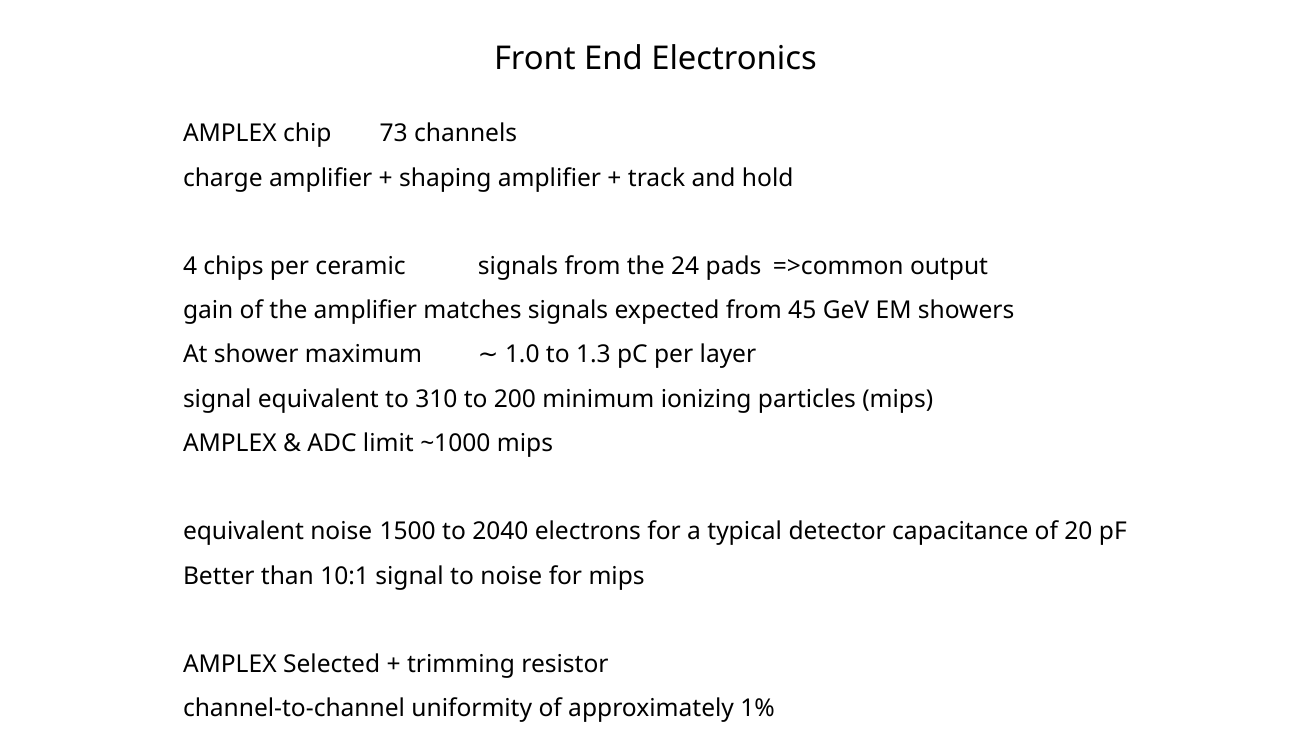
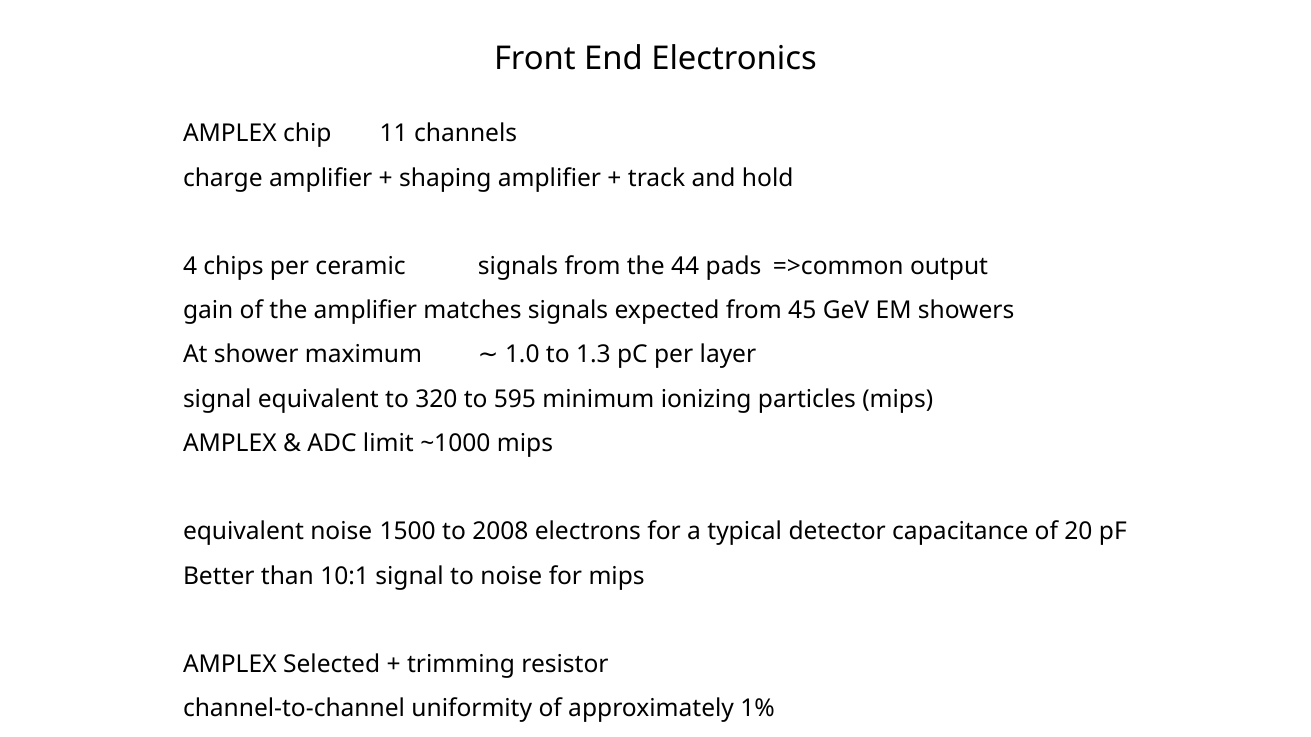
73: 73 -> 11
24: 24 -> 44
310: 310 -> 320
200: 200 -> 595
2040: 2040 -> 2008
